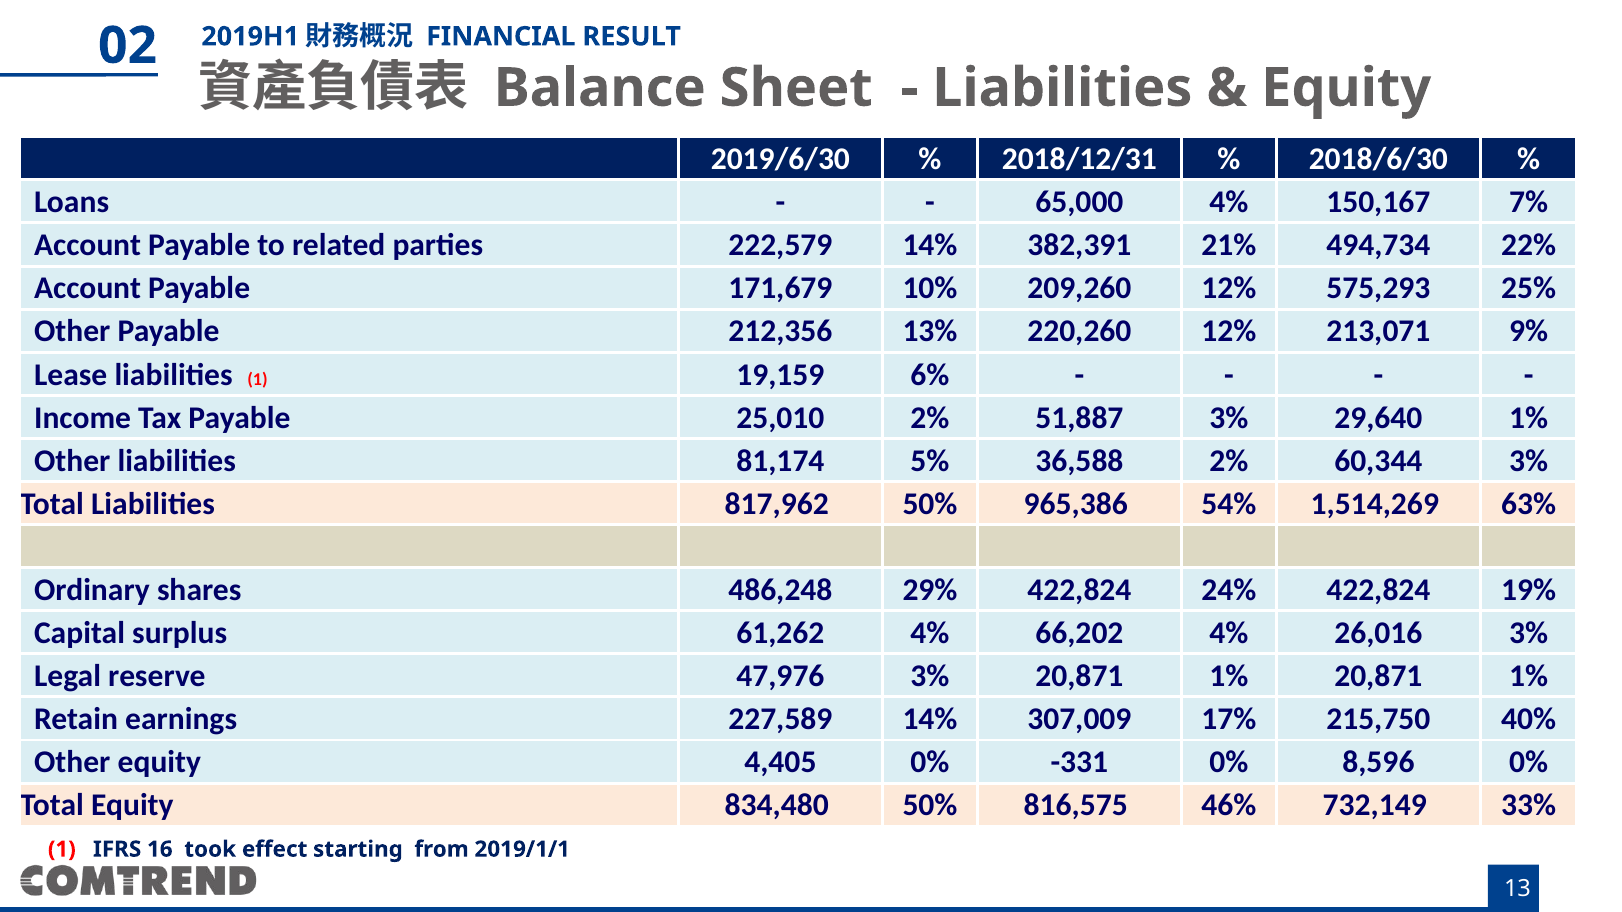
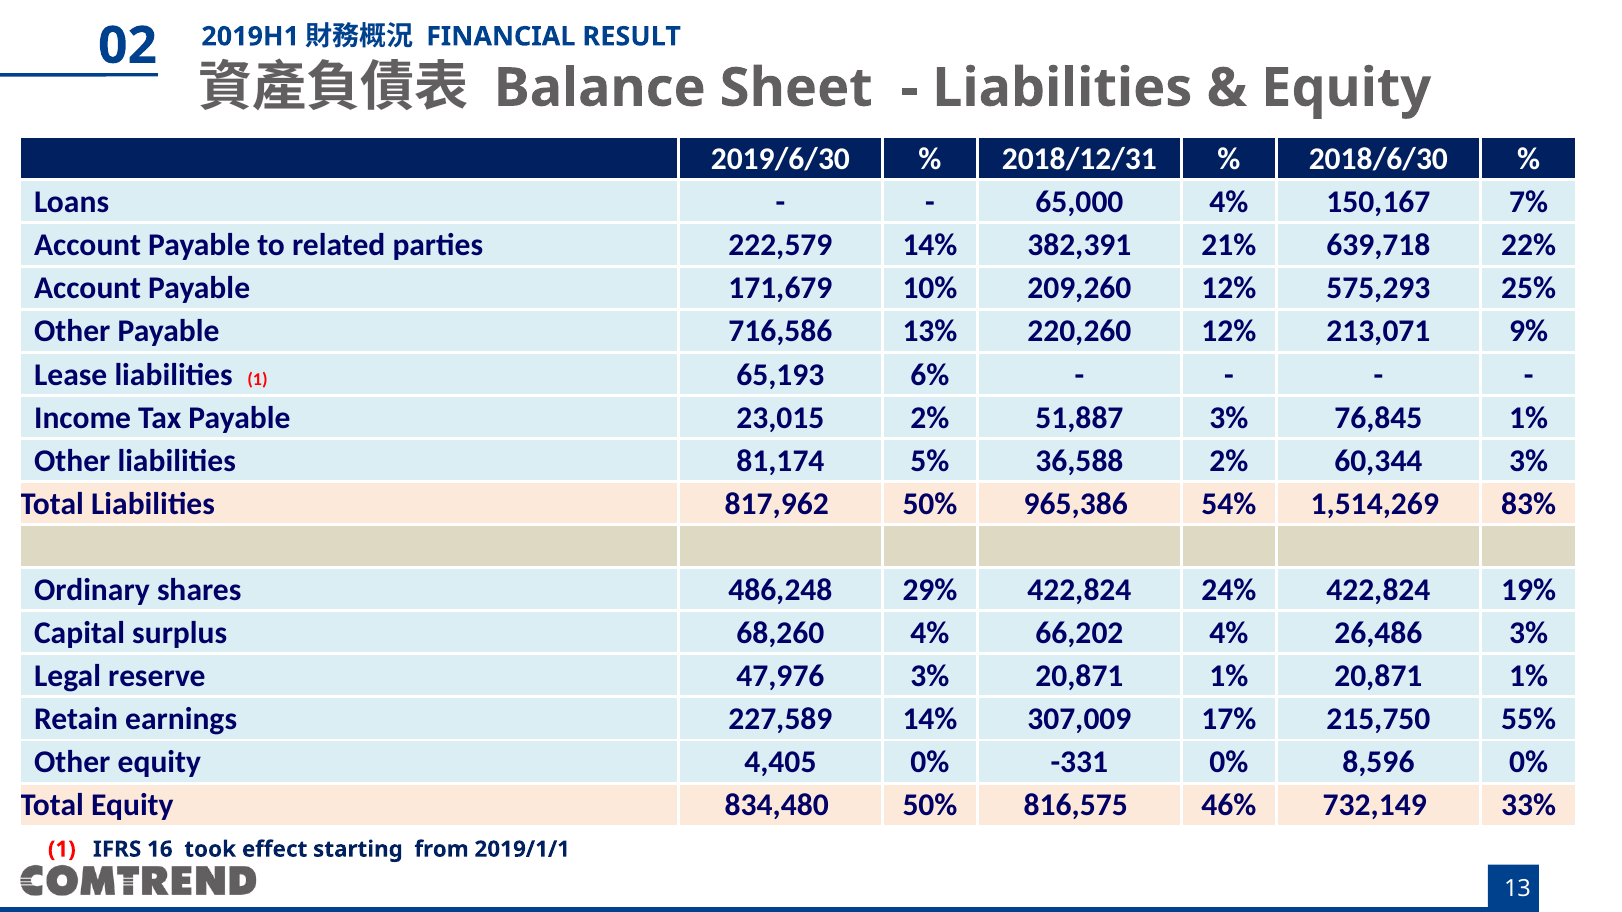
494,734: 494,734 -> 639,718
212,356: 212,356 -> 716,586
19,159: 19,159 -> 65,193
25,010: 25,010 -> 23,015
29,640: 29,640 -> 76,845
63%: 63% -> 83%
61,262: 61,262 -> 68,260
26,016: 26,016 -> 26,486
40%: 40% -> 55%
